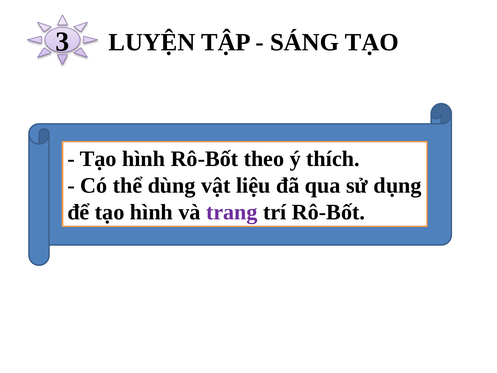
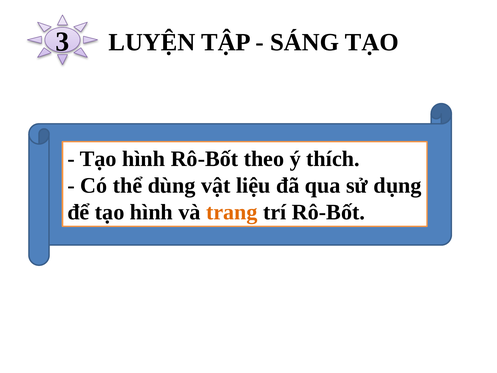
trang colour: purple -> orange
